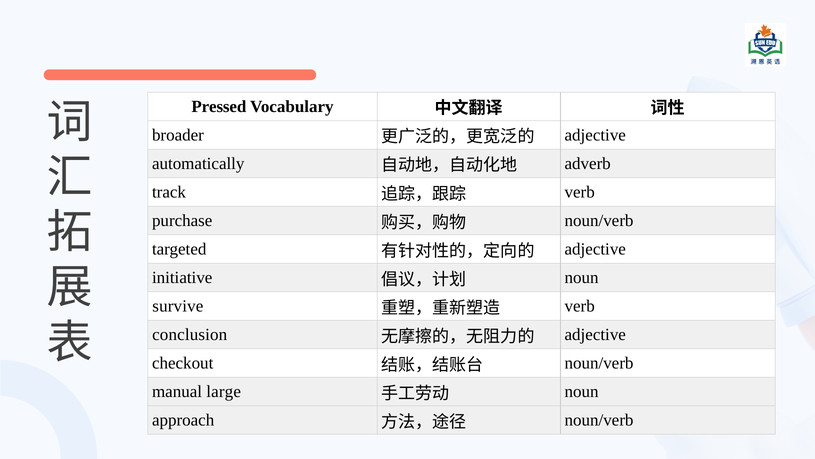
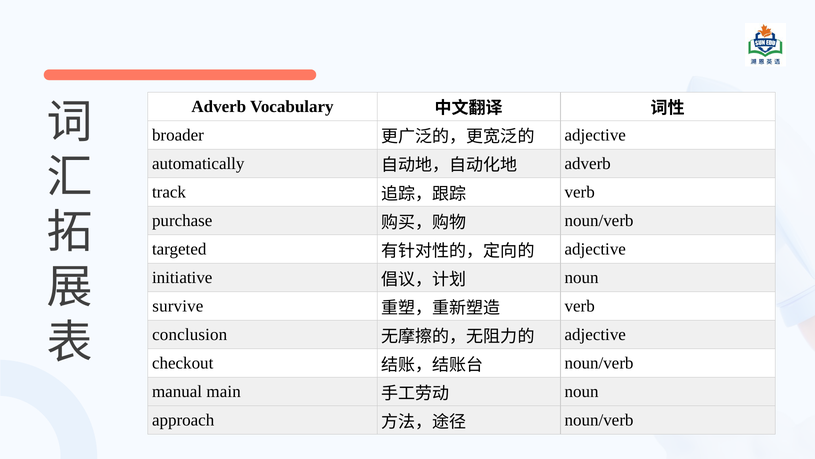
Pressed at (219, 107): Pressed -> Adverb
large: large -> main
